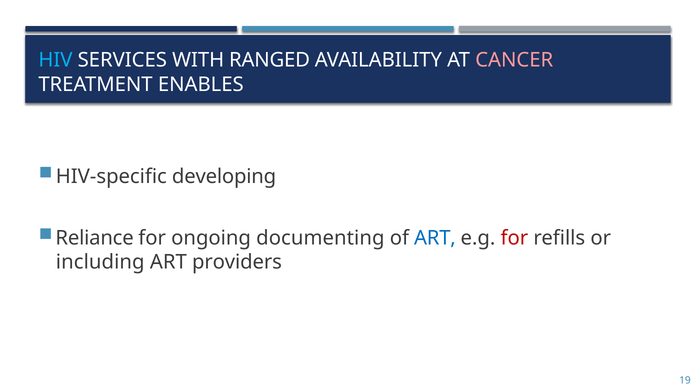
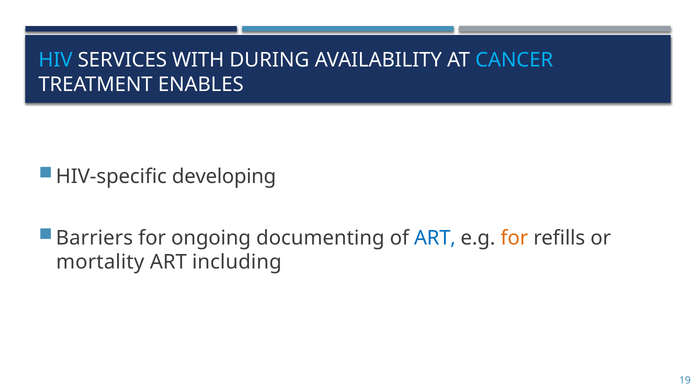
RANGED: RANGED -> DURING
CANCER colour: pink -> light blue
Reliance: Reliance -> Barriers
for at (514, 238) colour: red -> orange
including: including -> mortality
providers: providers -> including
